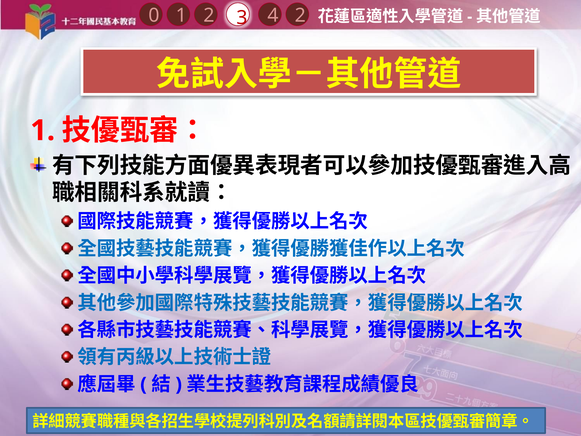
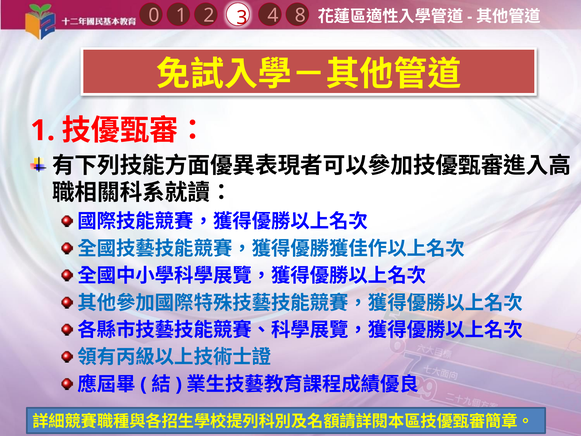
4 2: 2 -> 8
